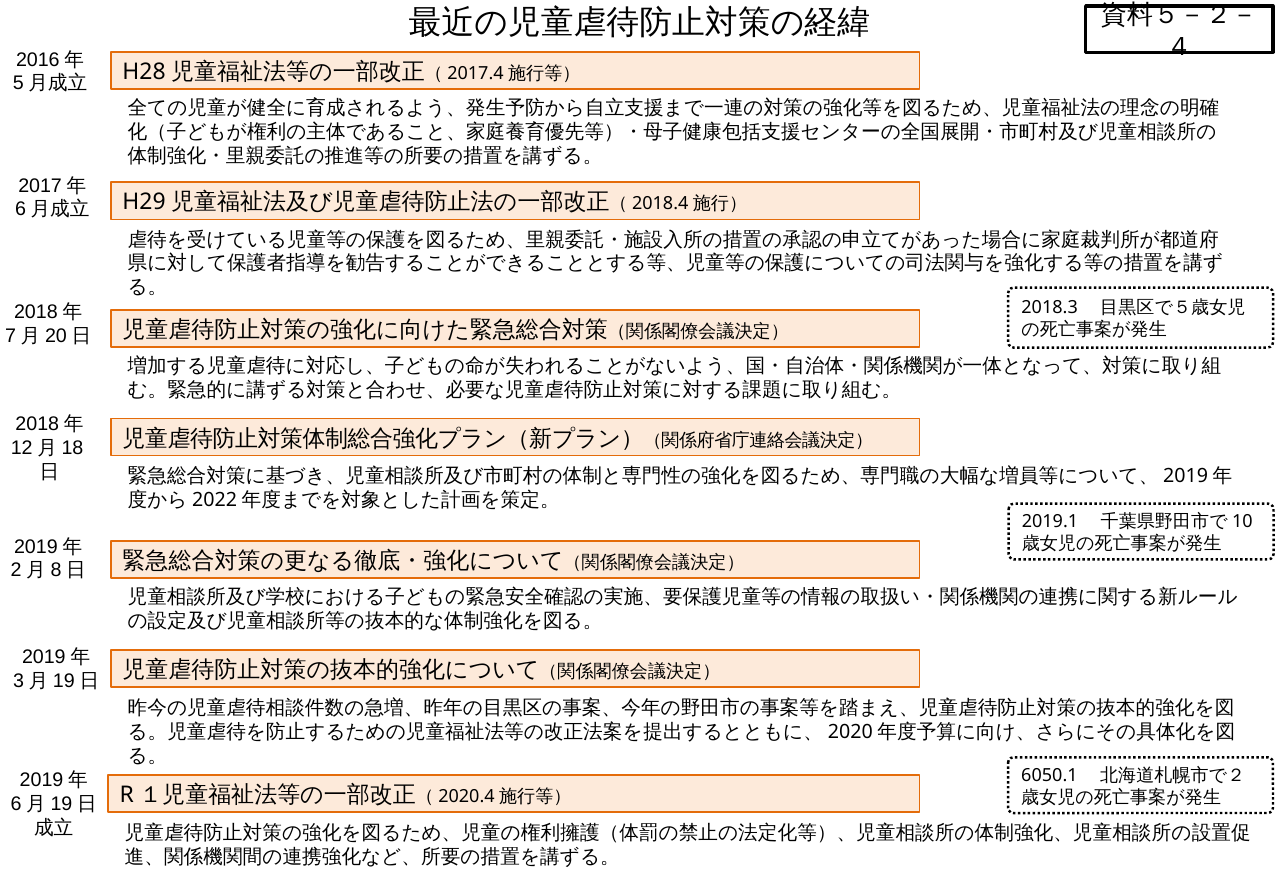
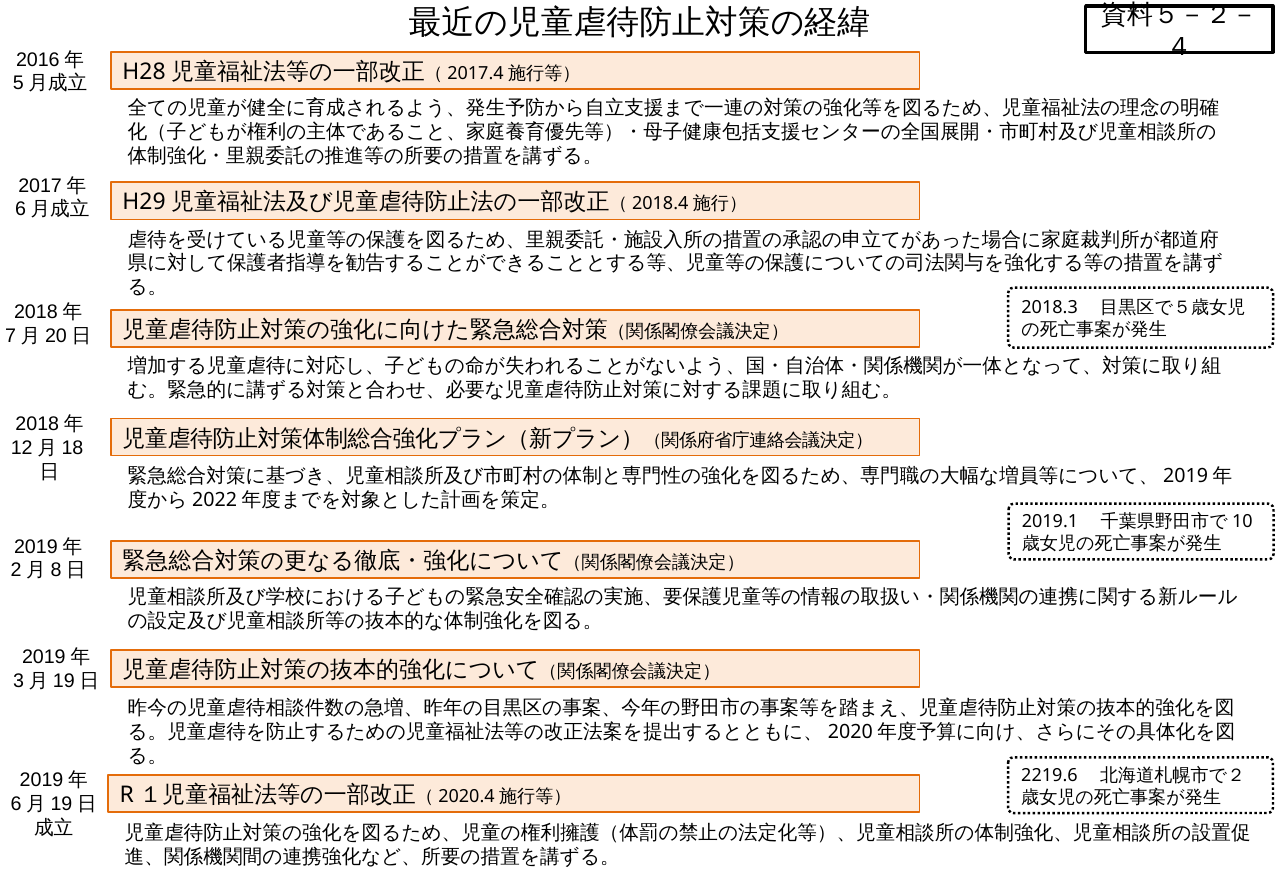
6050.1: 6050.1 -> 2219.6
